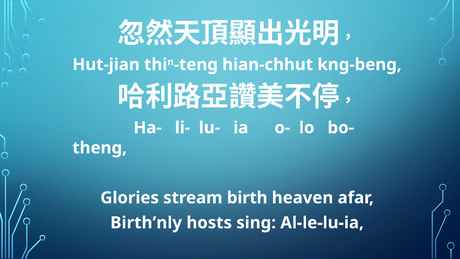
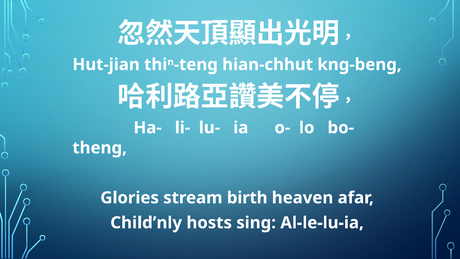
Birth’nly: Birth’nly -> Child’nly
